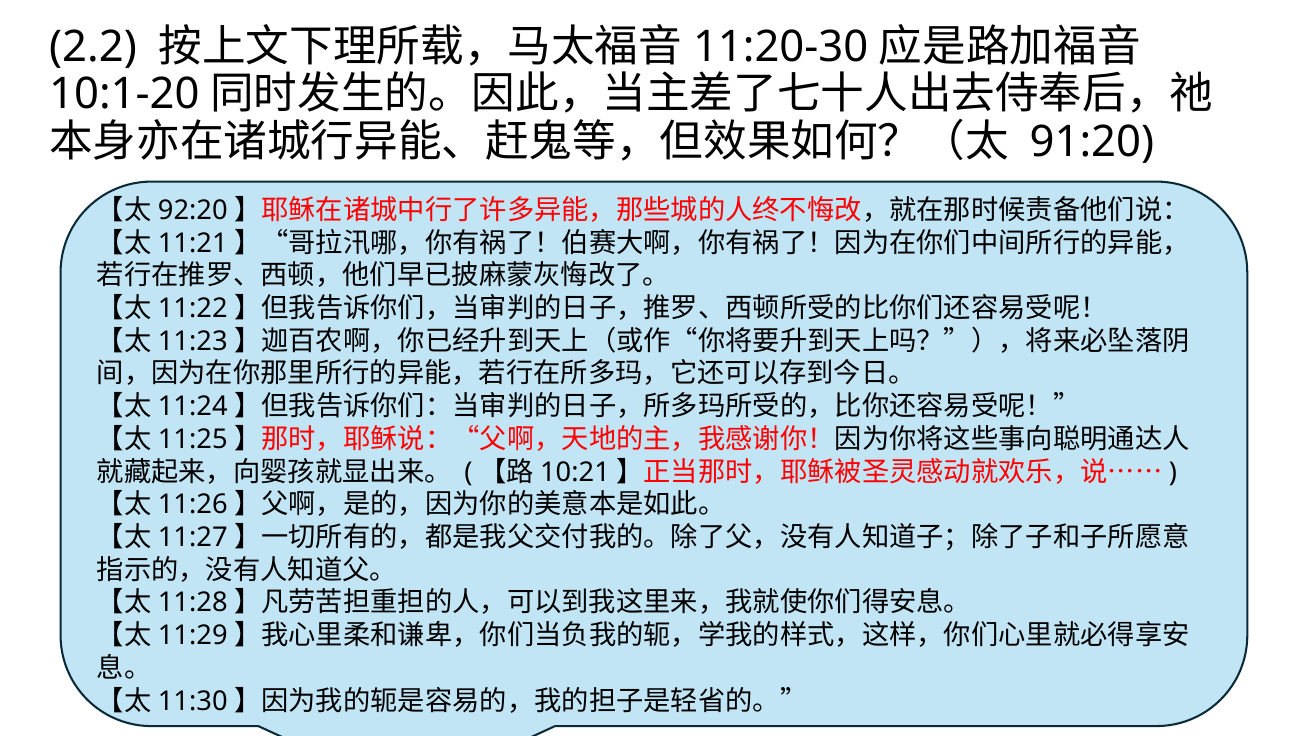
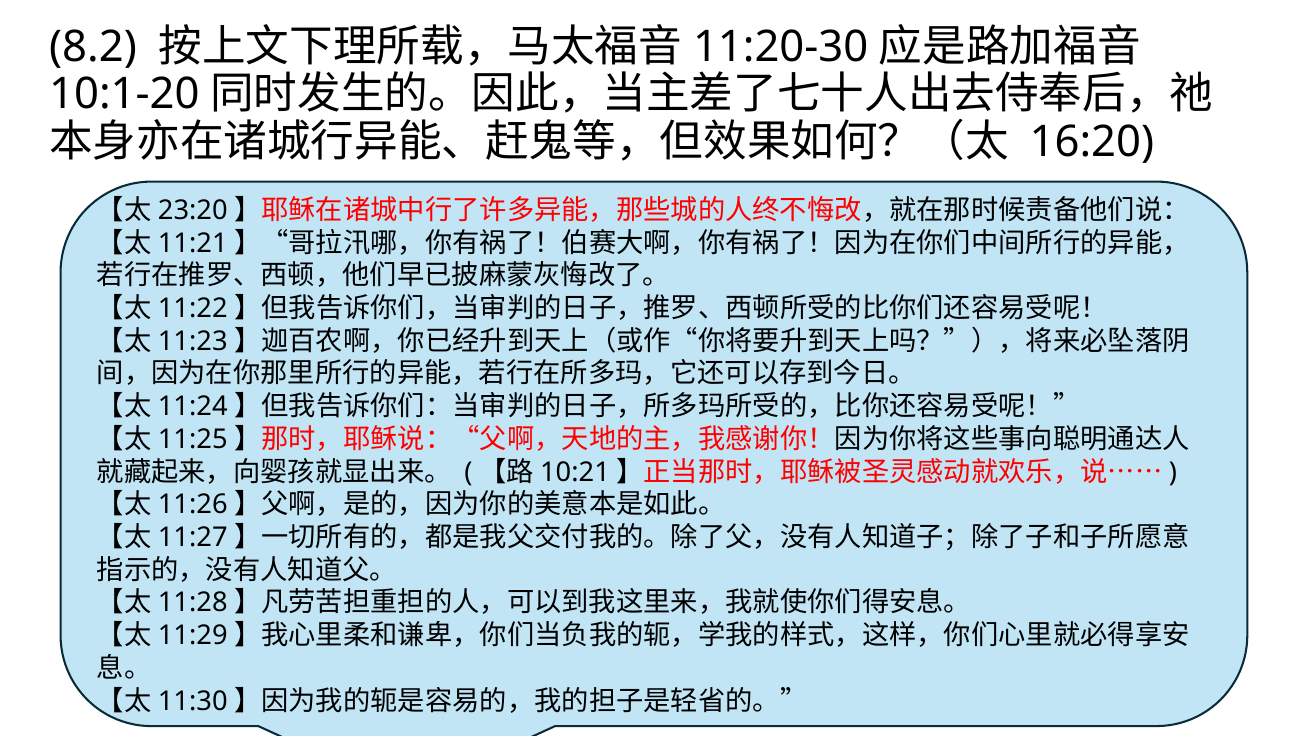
2.2: 2.2 -> 8.2
91:20: 91:20 -> 16:20
92:20: 92:20 -> 23:20
